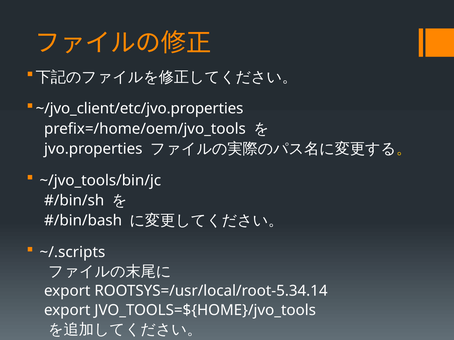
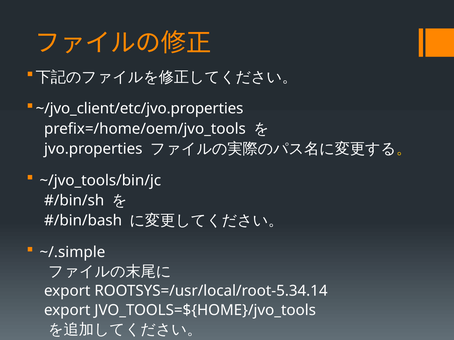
~/.scripts: ~/.scripts -> ~/.simple
